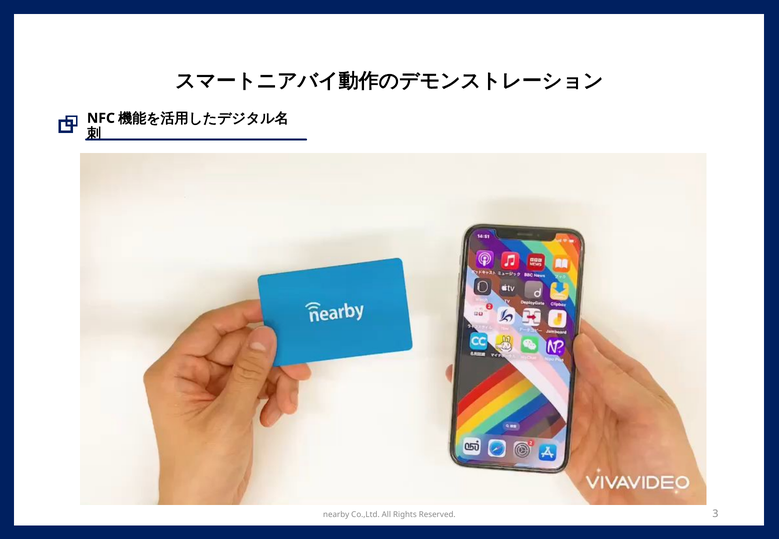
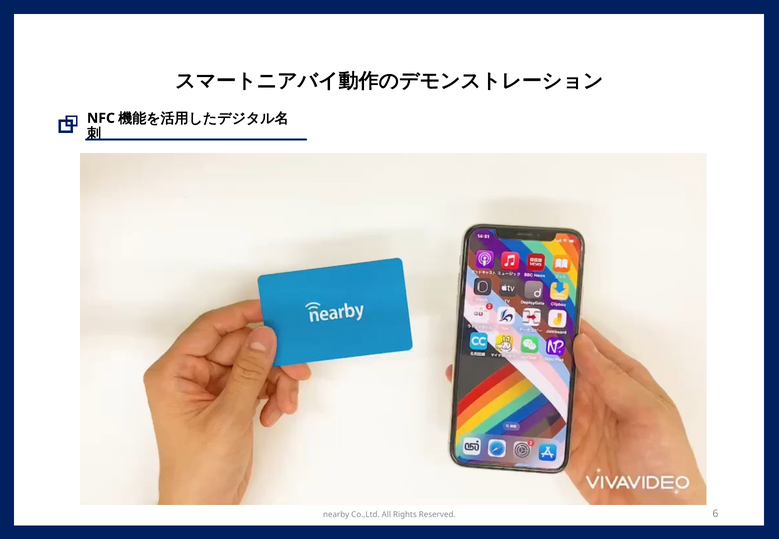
3: 3 -> 6
